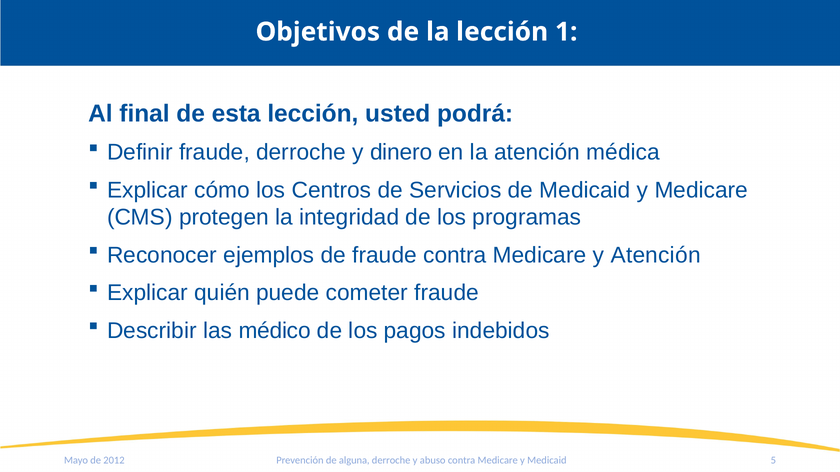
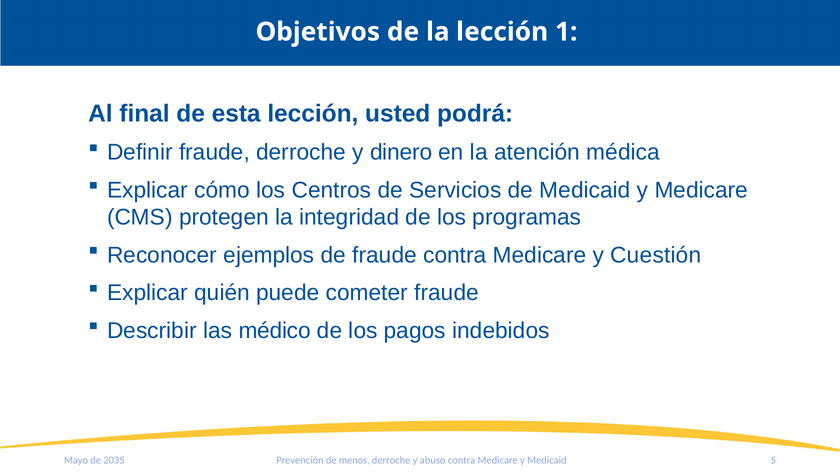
y Atención: Atención -> Cuestión
2012: 2012 -> 2035
alguna: alguna -> menos
